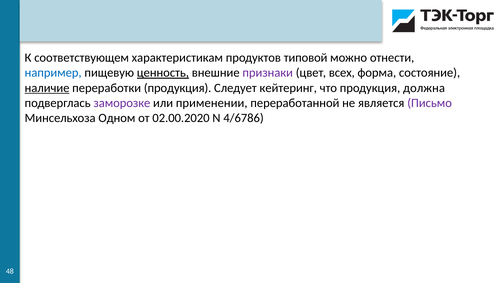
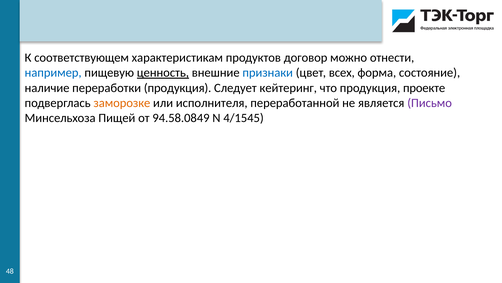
типовой: типовой -> договор
признаки colour: purple -> blue
наличие underline: present -> none
должна: должна -> проекте
заморозке colour: purple -> orange
применении: применении -> исполнителя
Одном: Одном -> Пищей
02.00.2020: 02.00.2020 -> 94.58.0849
4/6786: 4/6786 -> 4/1545
